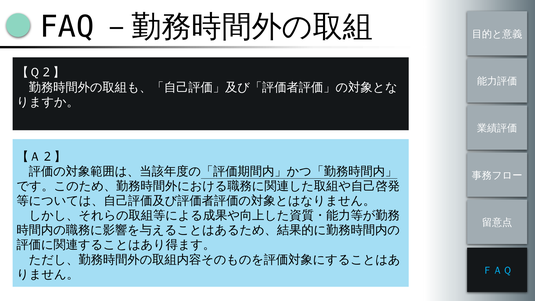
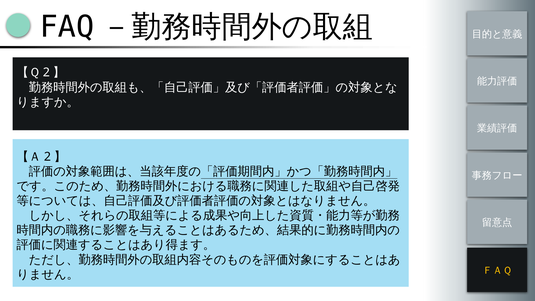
ＦＡＱ colour: light blue -> yellow
